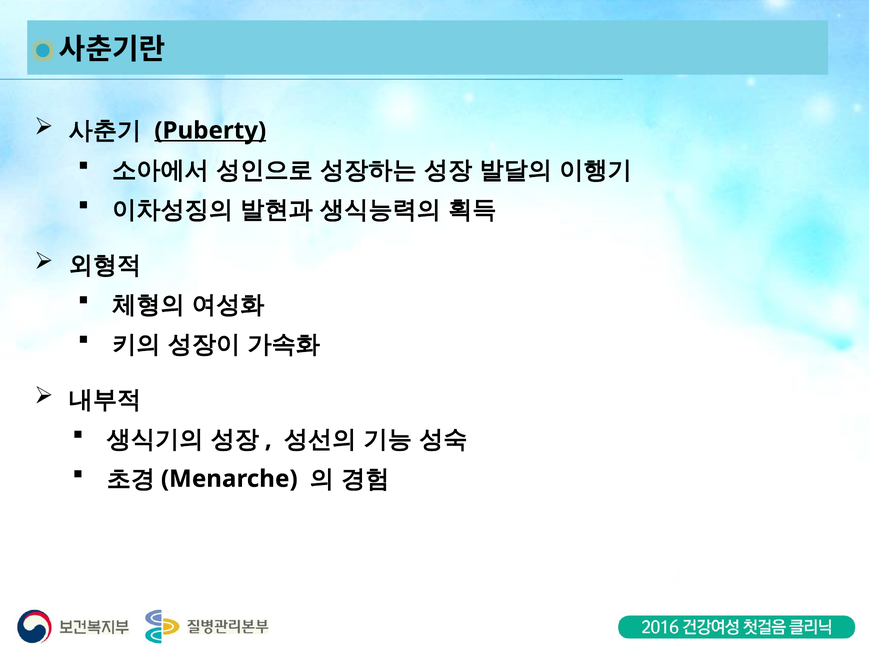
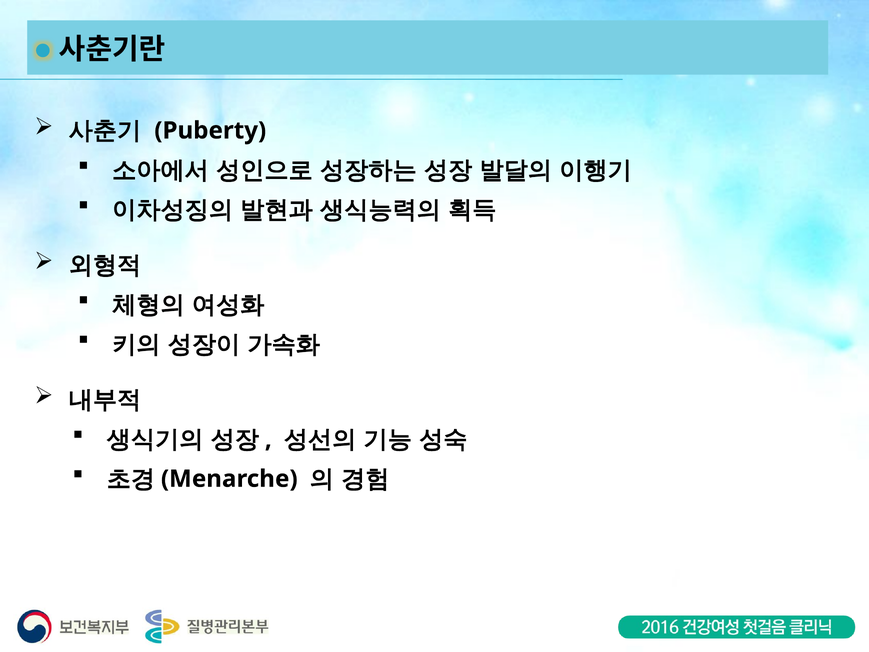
Puberty underline: present -> none
